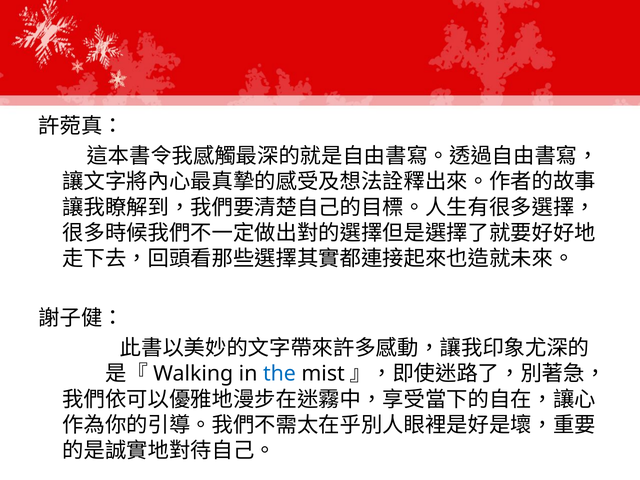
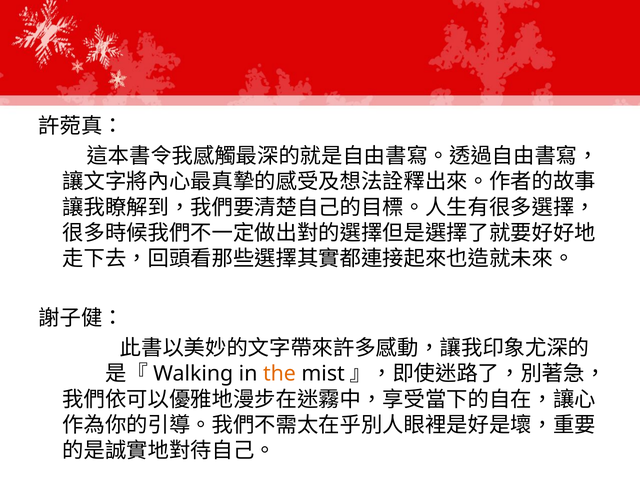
the colour: blue -> orange
